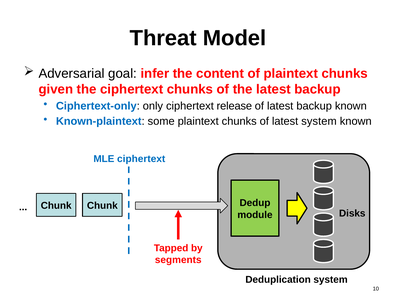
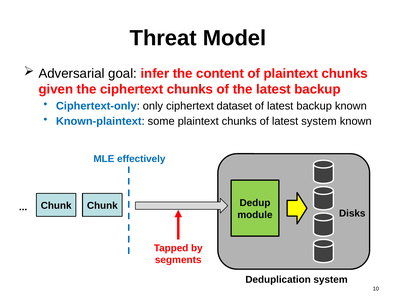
release: release -> dataset
MLE ciphertext: ciphertext -> effectively
